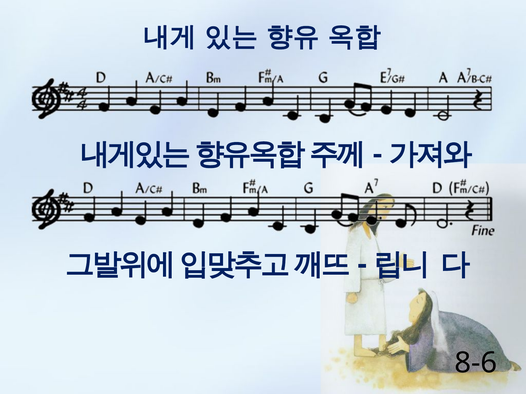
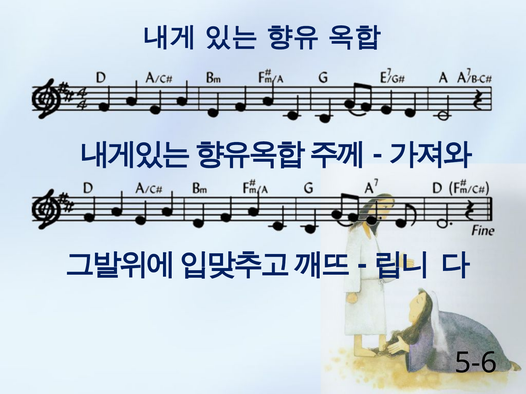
8-6: 8-6 -> 5-6
